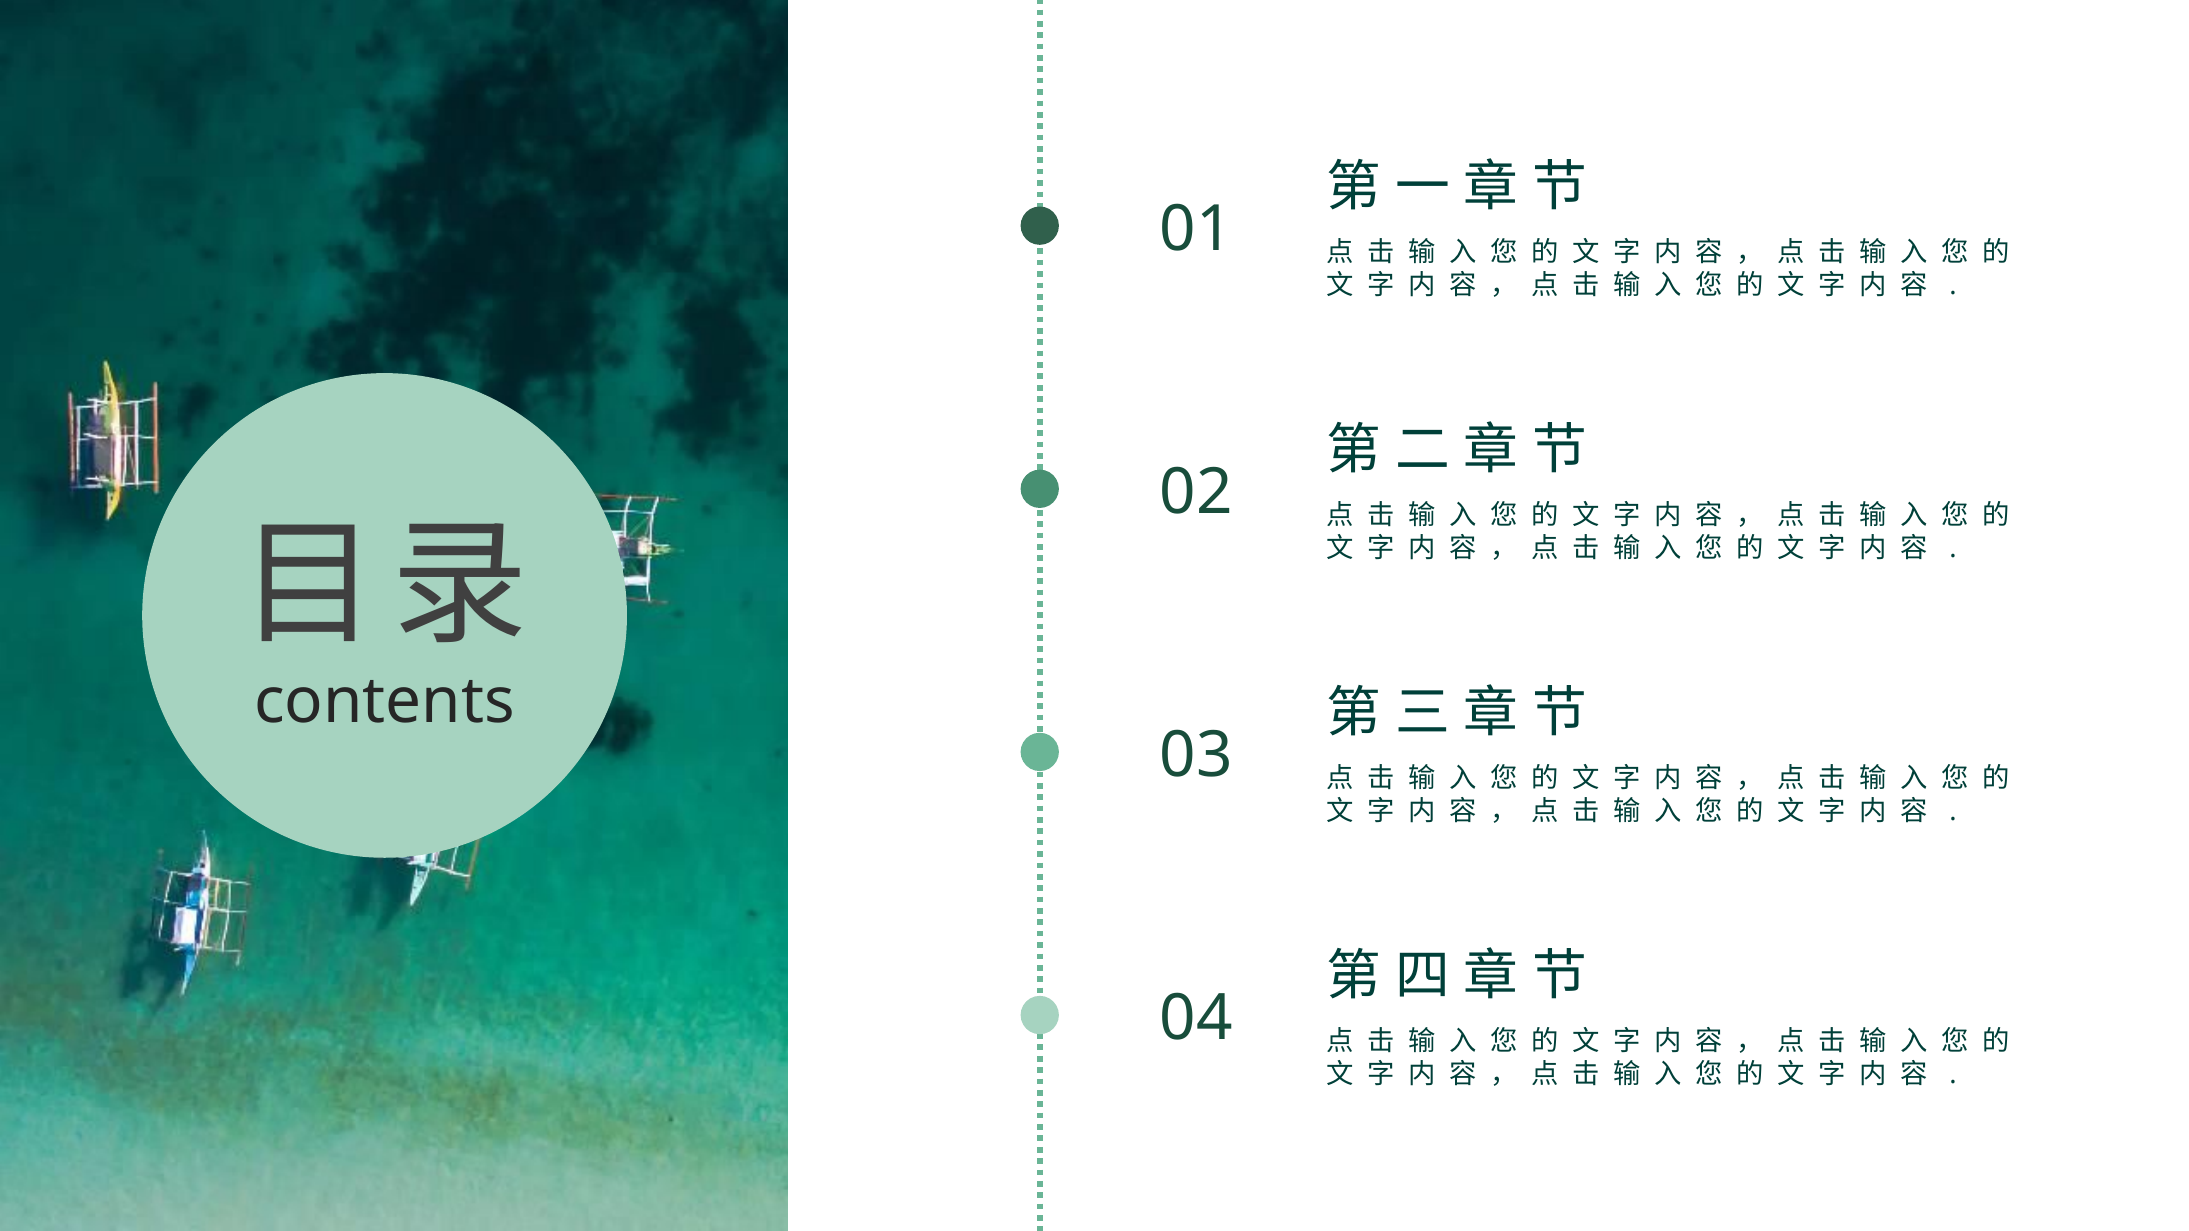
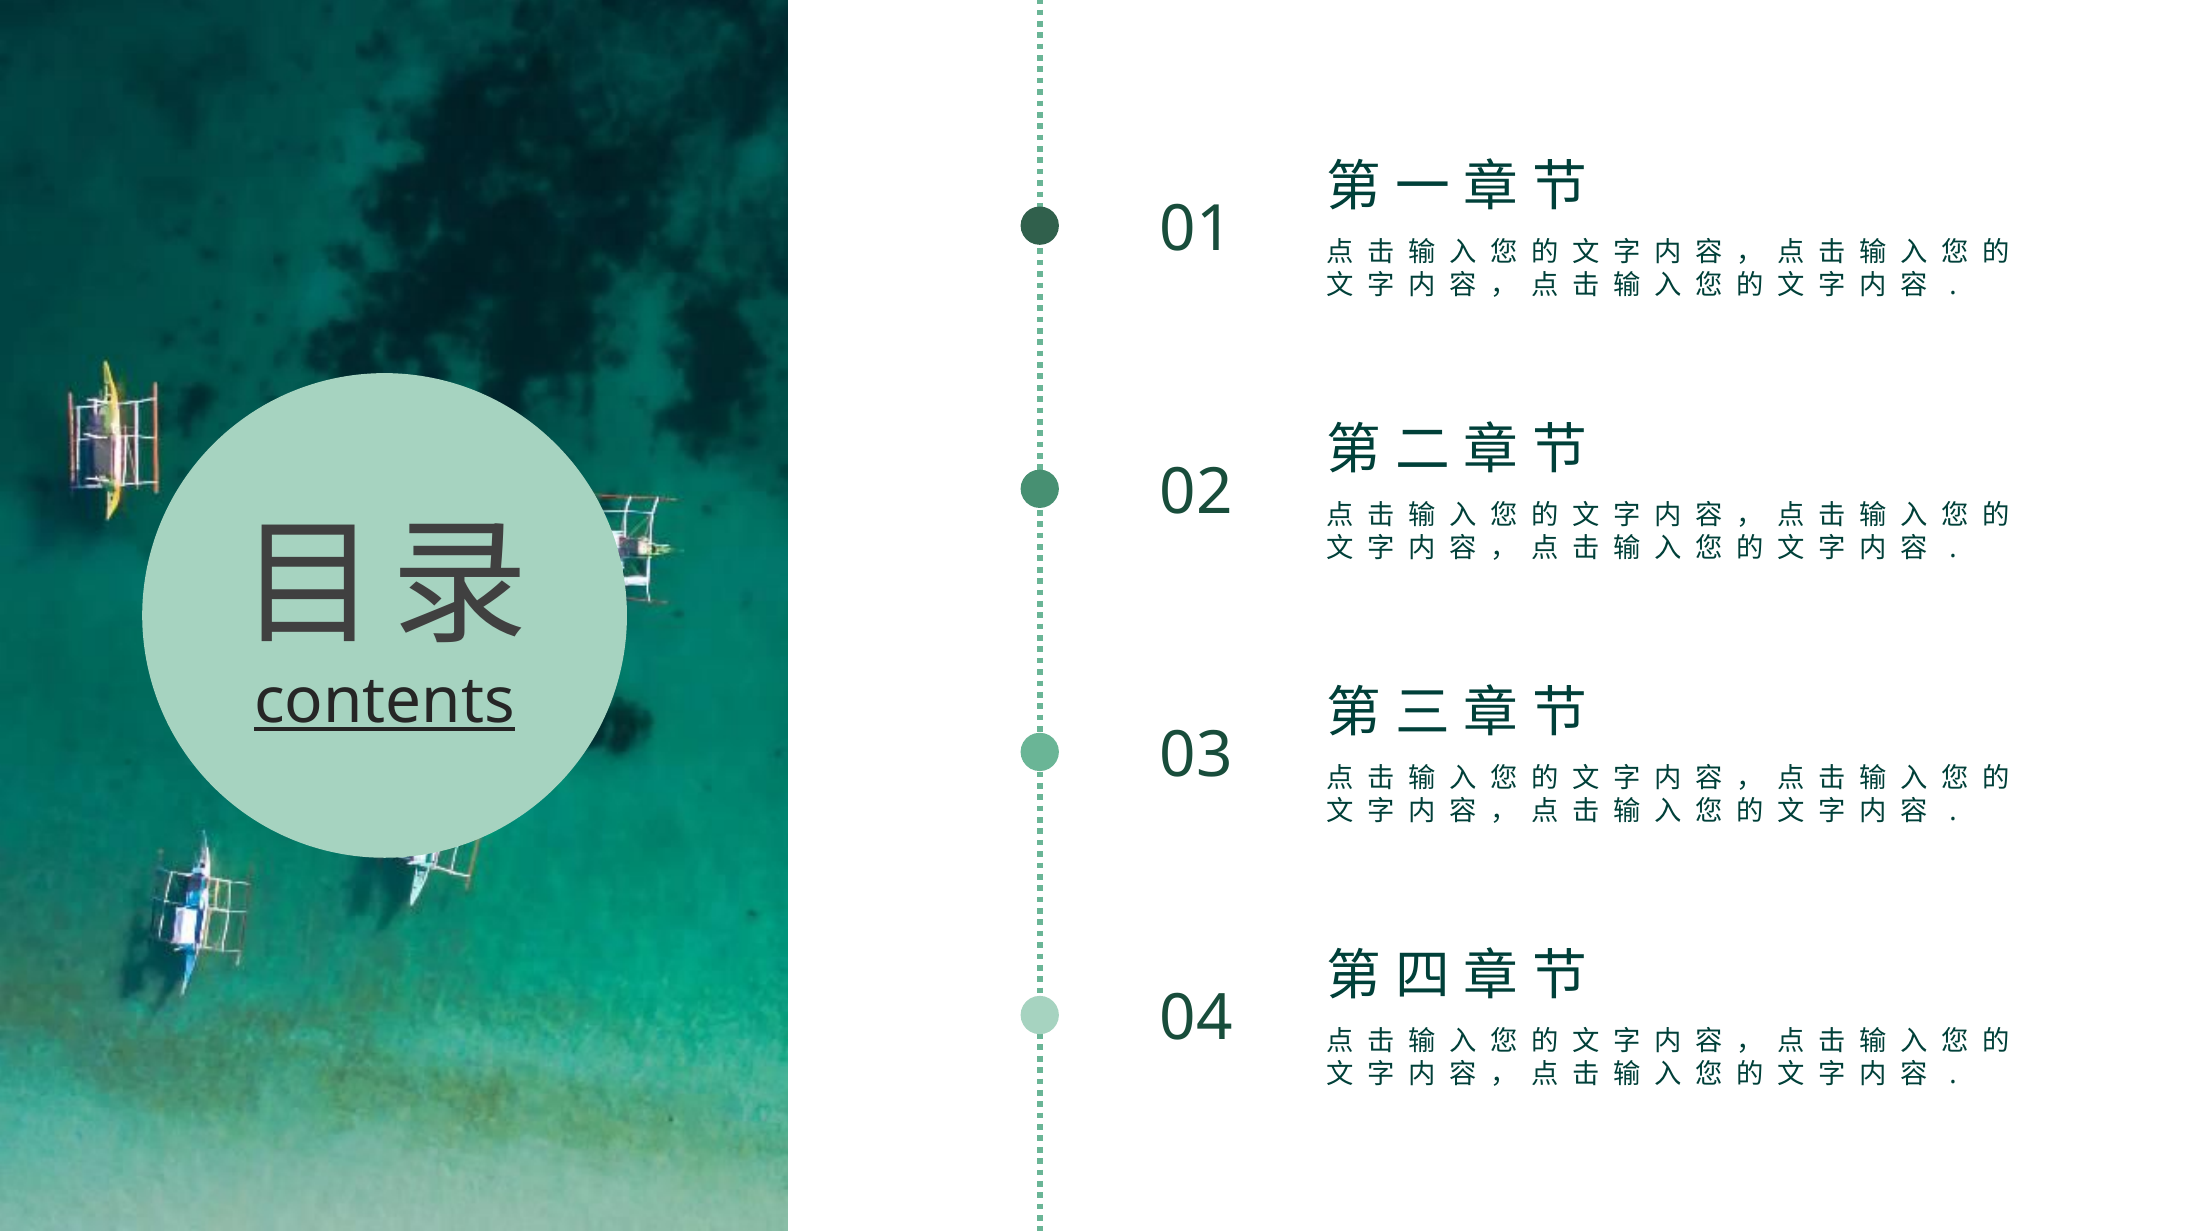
contents underline: none -> present
